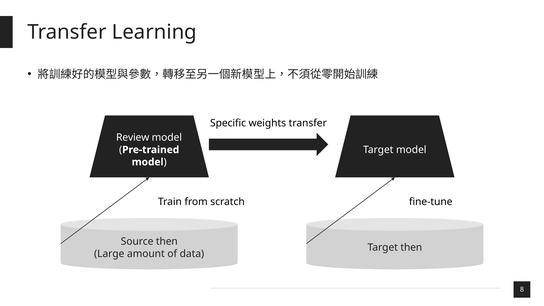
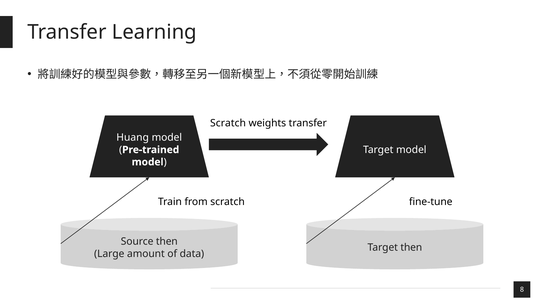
Specific at (228, 123): Specific -> Scratch
Review: Review -> Huang
